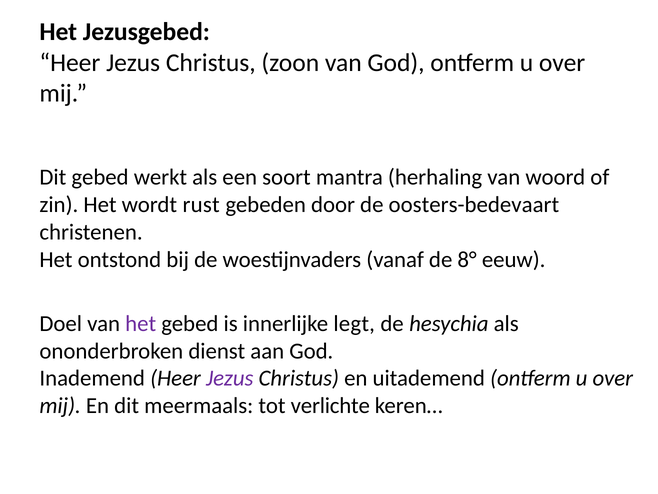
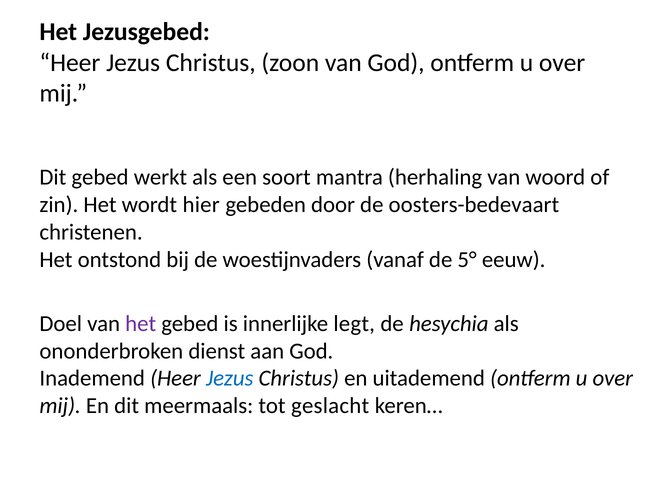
rust: rust -> hier
8°: 8° -> 5°
Jezus at (230, 378) colour: purple -> blue
verlichte: verlichte -> geslacht
